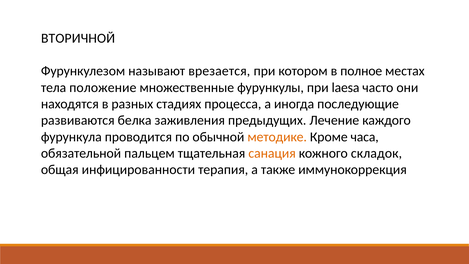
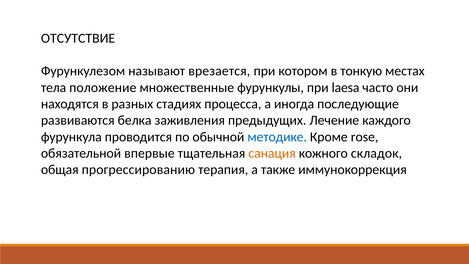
ВТОРИЧНОЙ: ВТОРИЧНОЙ -> ОТСУТСТВИЕ
полное: полное -> тонкую
методике colour: orange -> blue
часа: часа -> rose
пальцем: пальцем -> впервые
инфицированности: инфицированности -> прогрессированию
